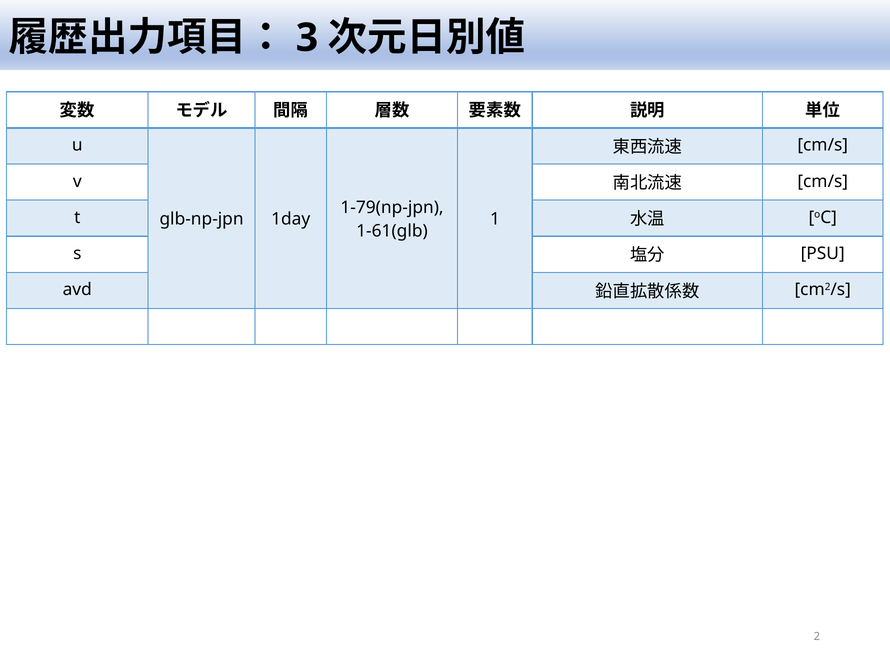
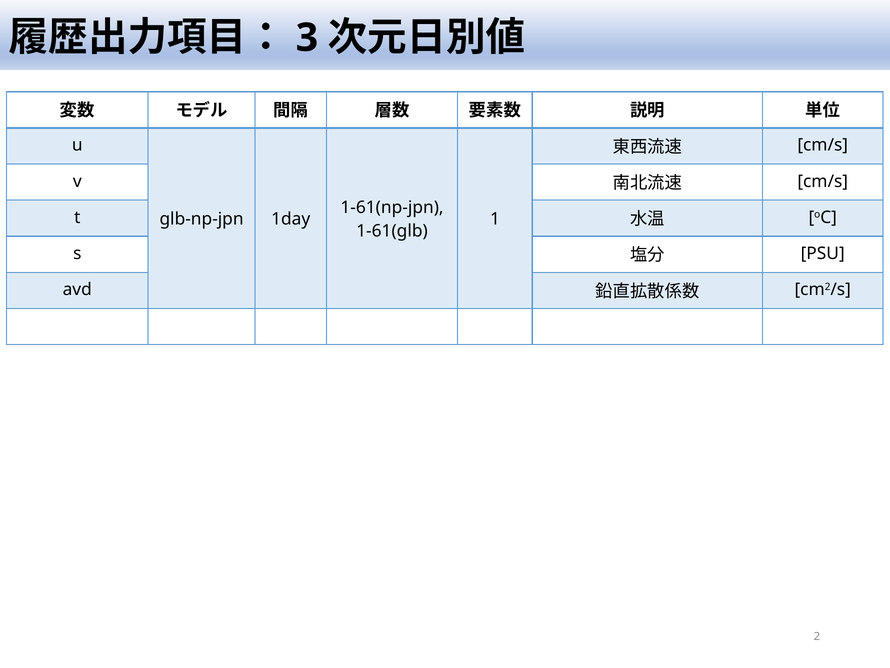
1-79(np-jpn: 1-79(np-jpn -> 1-61(np-jpn
